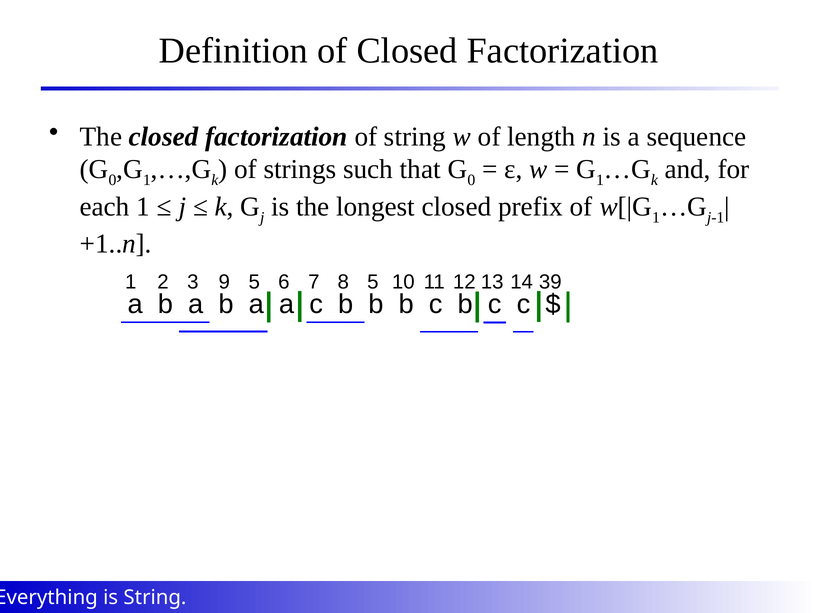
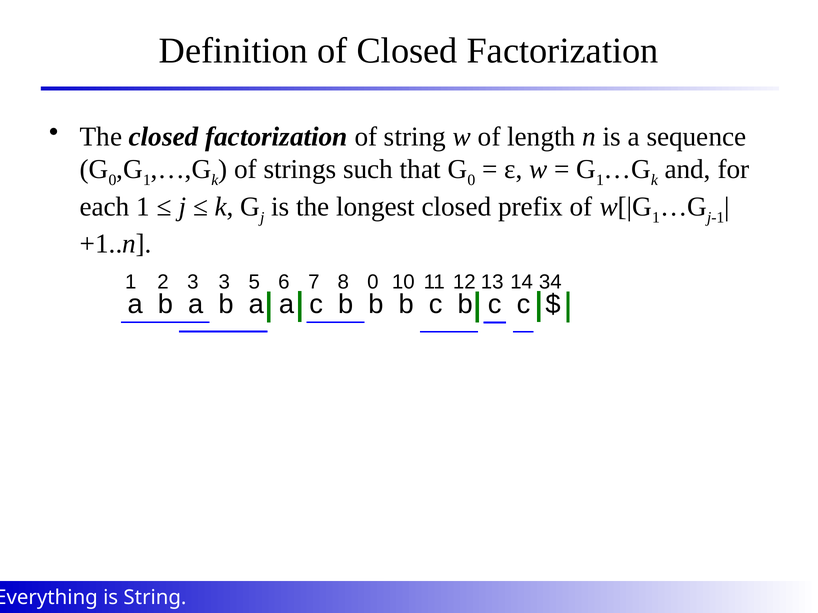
3 9: 9 -> 3
8 5: 5 -> 0
39: 39 -> 34
